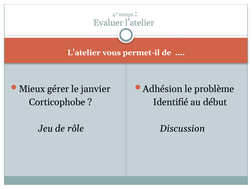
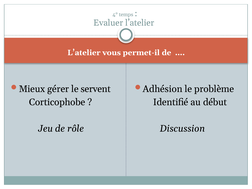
janvier: janvier -> servent
